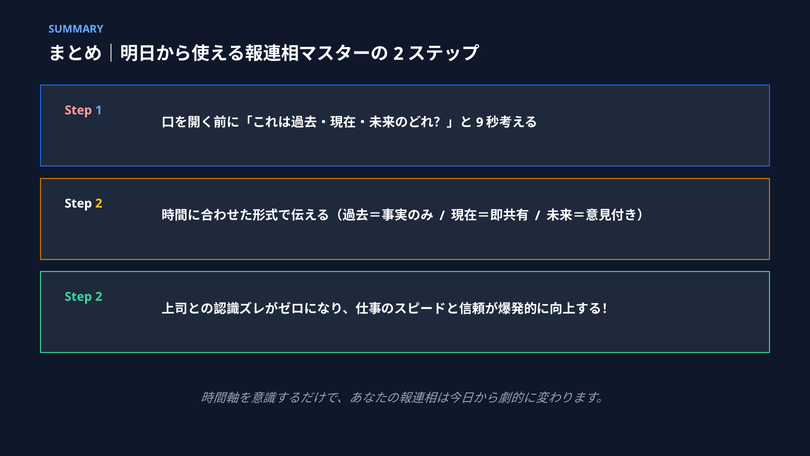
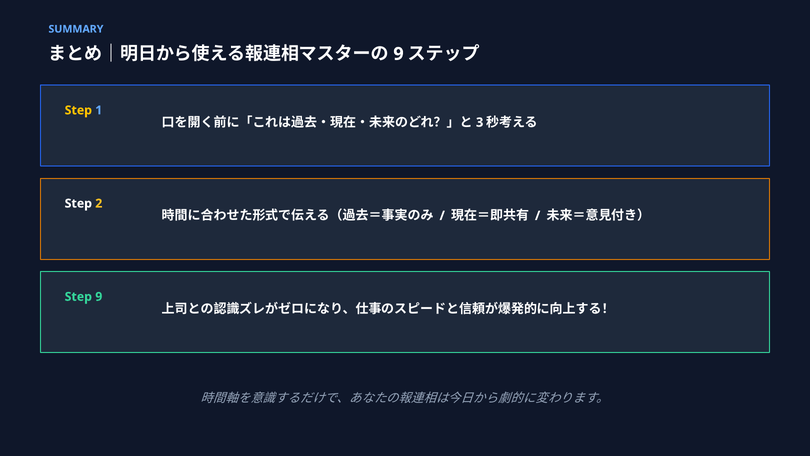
2 at (399, 54): 2 -> 9
Step at (78, 110) colour: pink -> yellow
9: 9 -> 3
2 at (99, 296): 2 -> 9
